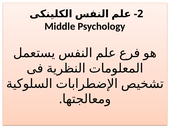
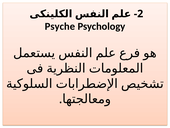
Middle: Middle -> Psyche
